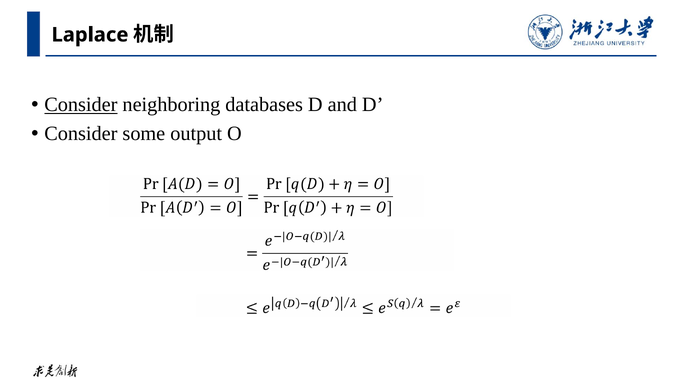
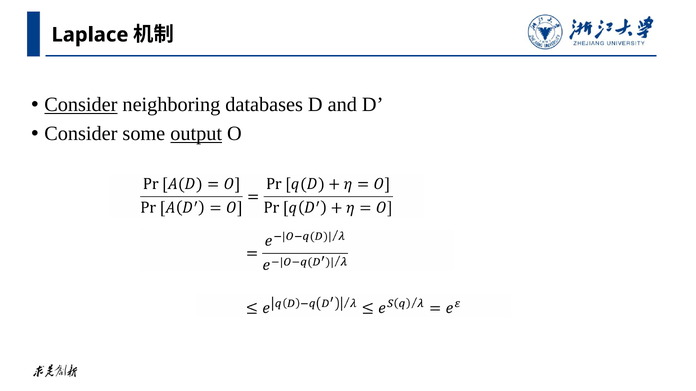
output underline: none -> present
